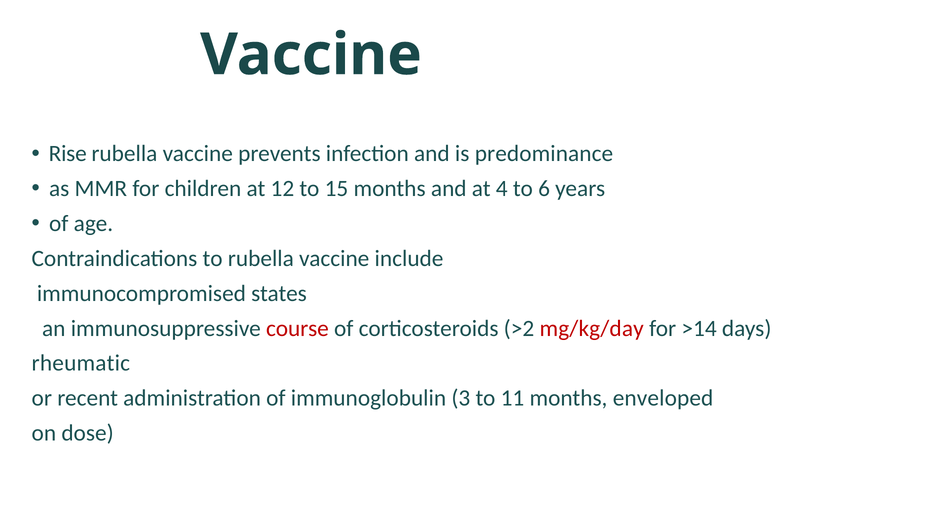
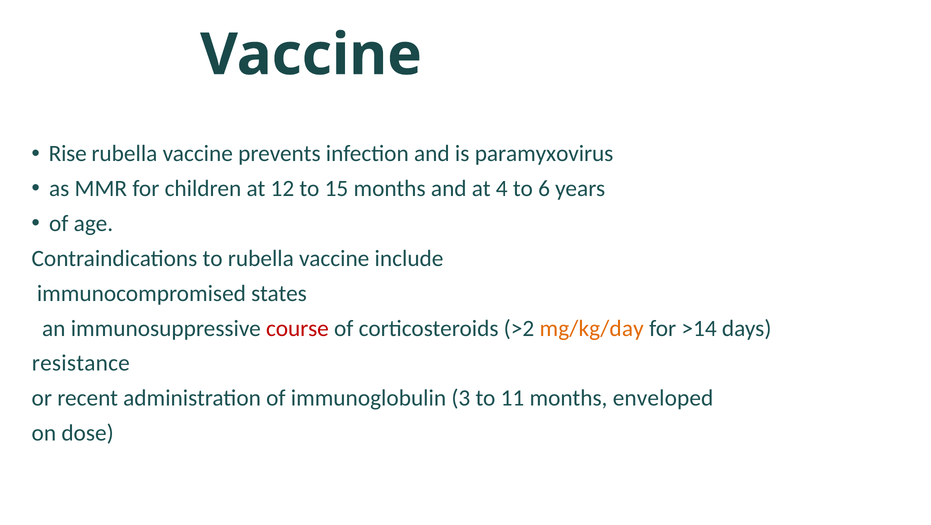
predominance: predominance -> paramyxovirus
mg/kg/day colour: red -> orange
rheumatic: rheumatic -> resistance
